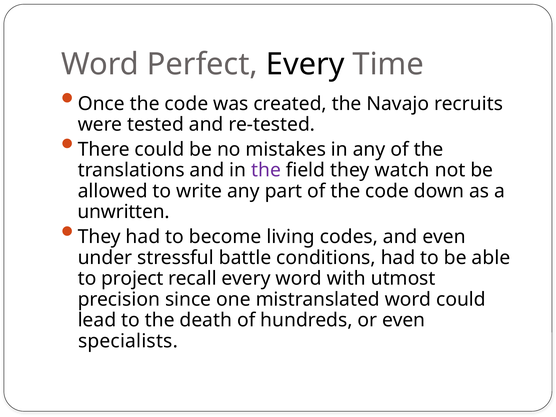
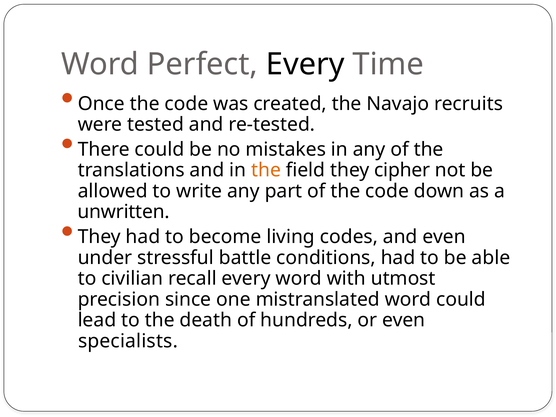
the at (266, 170) colour: purple -> orange
watch: watch -> cipher
project: project -> civilian
